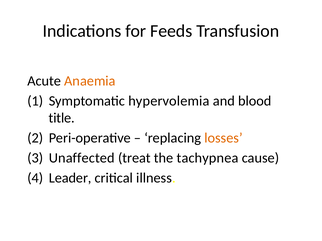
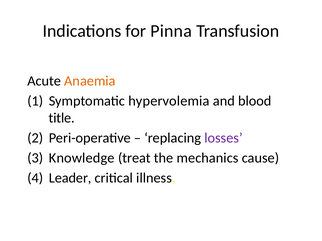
Feeds: Feeds -> Pinna
losses colour: orange -> purple
Unaffected: Unaffected -> Knowledge
tachypnea: tachypnea -> mechanics
